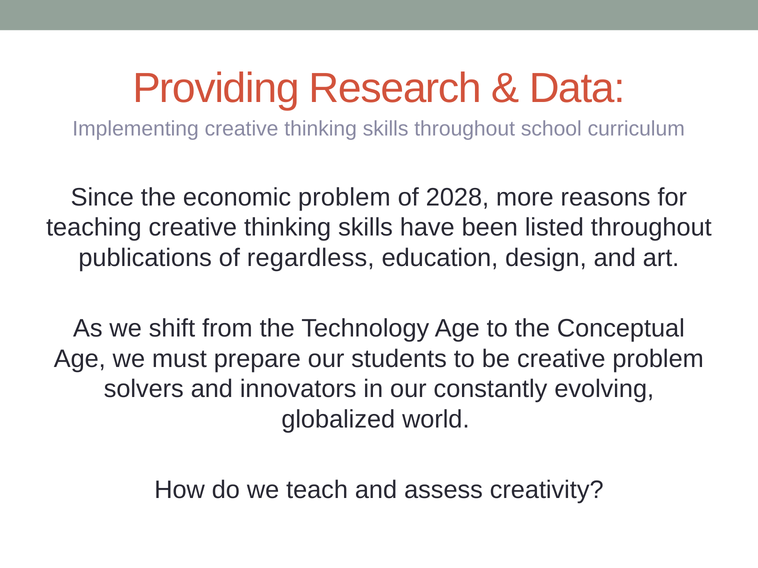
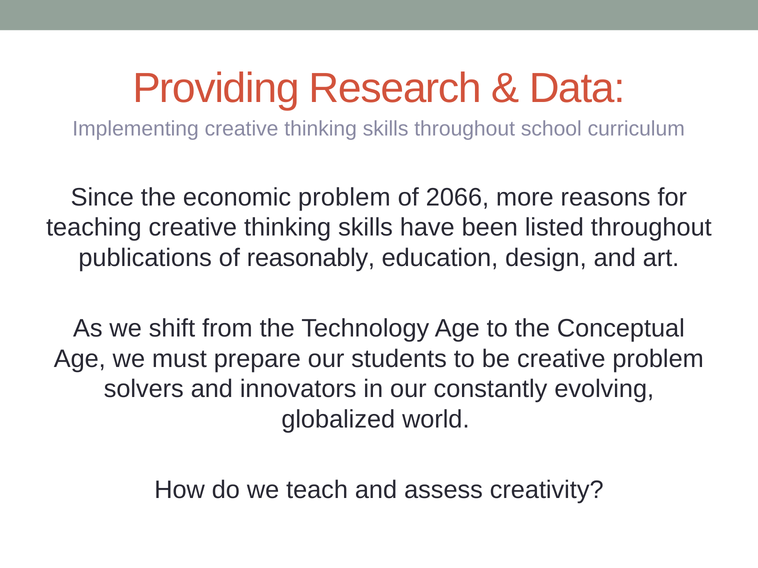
2028: 2028 -> 2066
regardless: regardless -> reasonably
